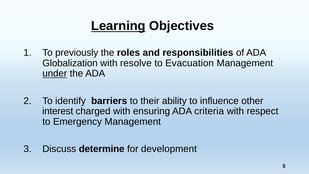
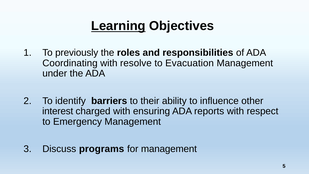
Globalization: Globalization -> Coordinating
under underline: present -> none
criteria: criteria -> reports
determine: determine -> programs
for development: development -> management
